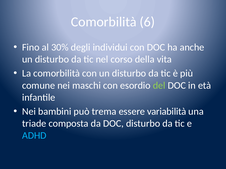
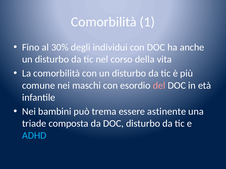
6: 6 -> 1
del colour: light green -> pink
variabilità: variabilità -> astinente
